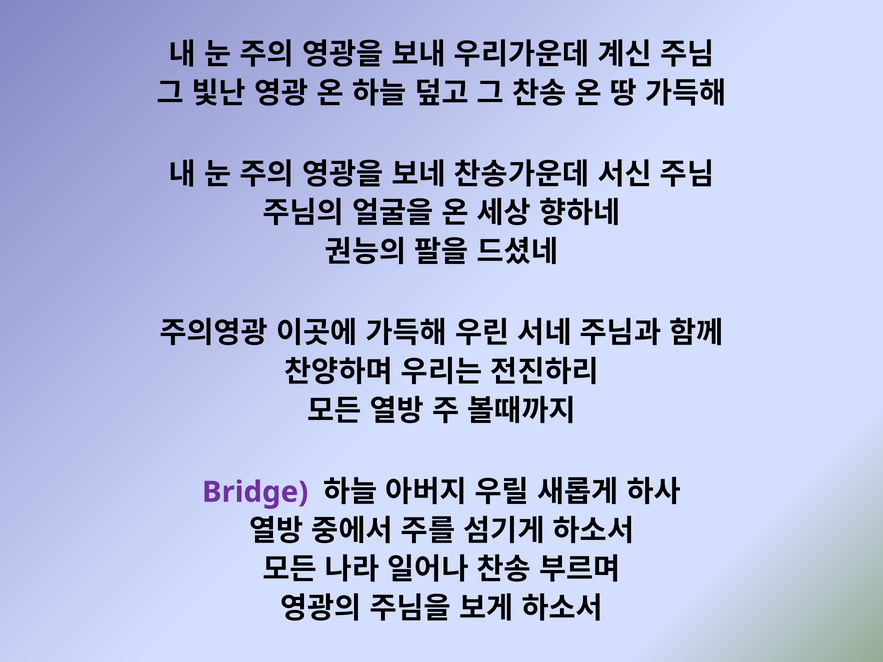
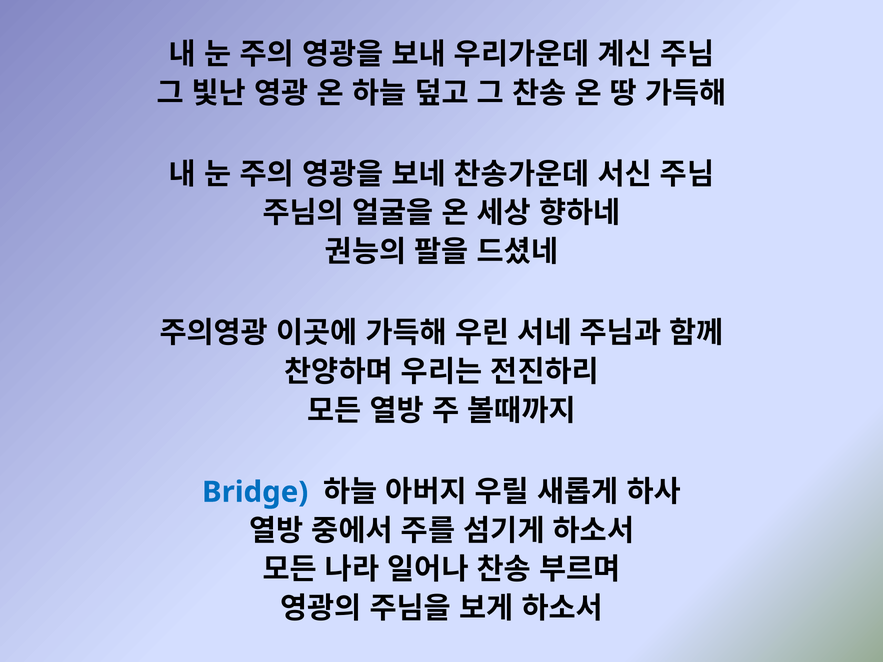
Bridge colour: purple -> blue
